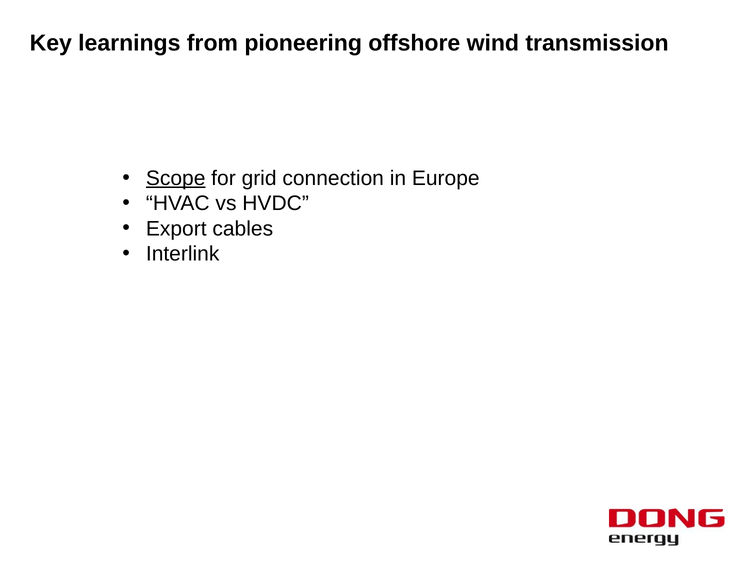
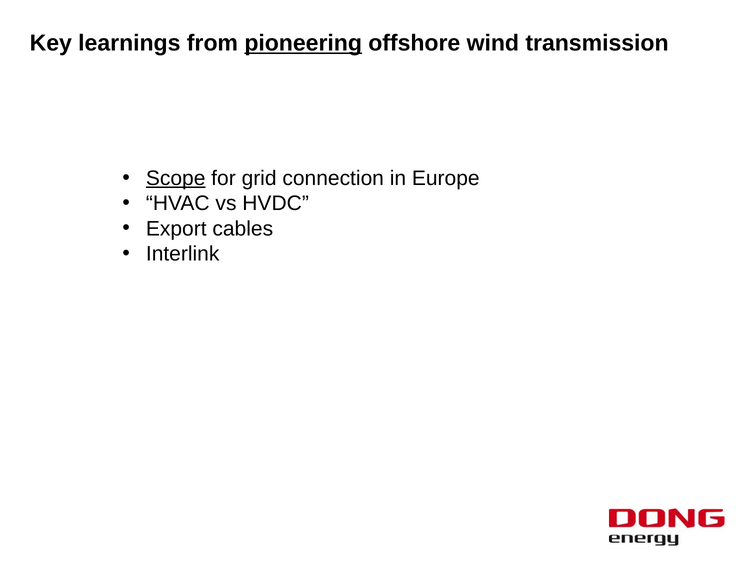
pioneering underline: none -> present
